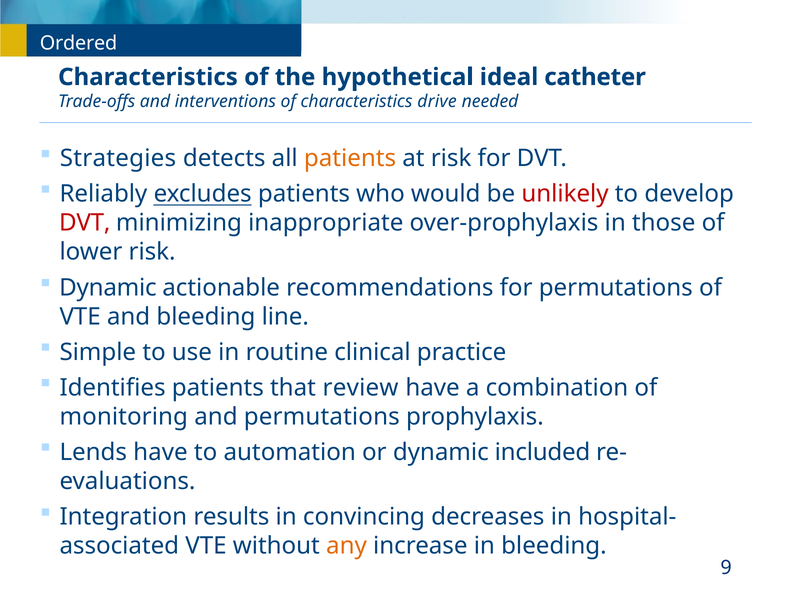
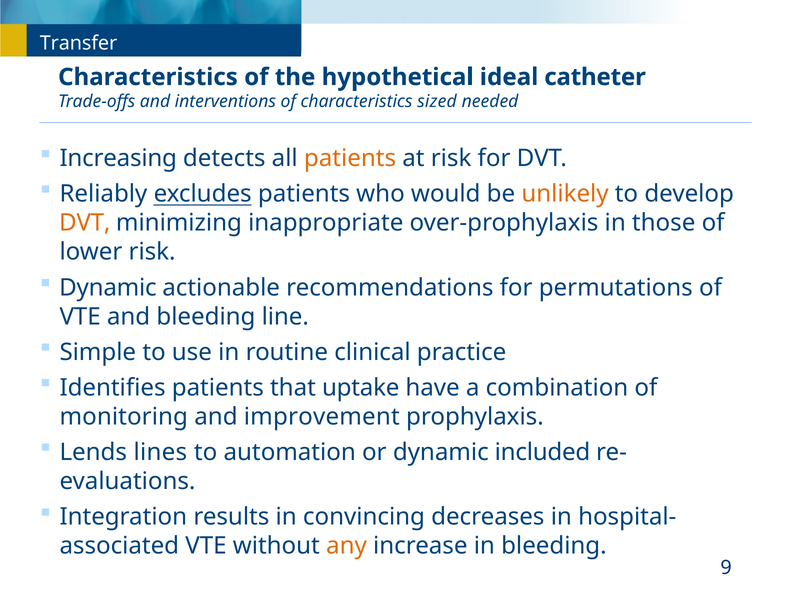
Ordered: Ordered -> Transfer
drive: drive -> sized
Strategies: Strategies -> Increasing
unlikely colour: red -> orange
DVT at (85, 223) colour: red -> orange
review: review -> uptake
and permutations: permutations -> improvement
Lends have: have -> lines
